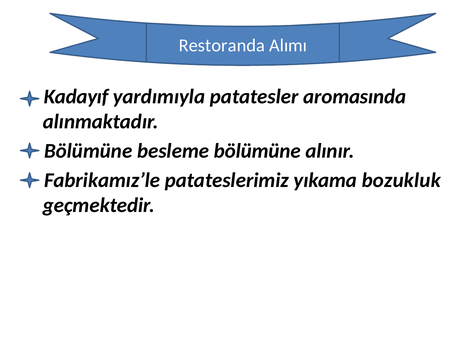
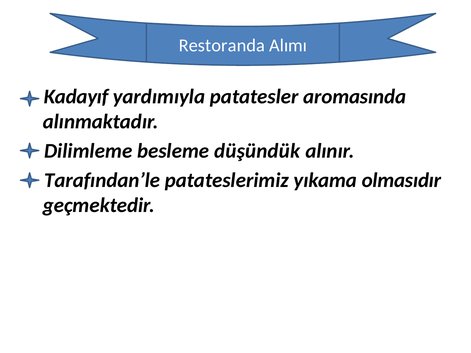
Bölümüne at (88, 151): Bölümüne -> Dilimleme
besleme bölümüne: bölümüne -> düşündük
Fabrikamız’le: Fabrikamız’le -> Tarafından’le
bozukluk: bozukluk -> olmasıdır
